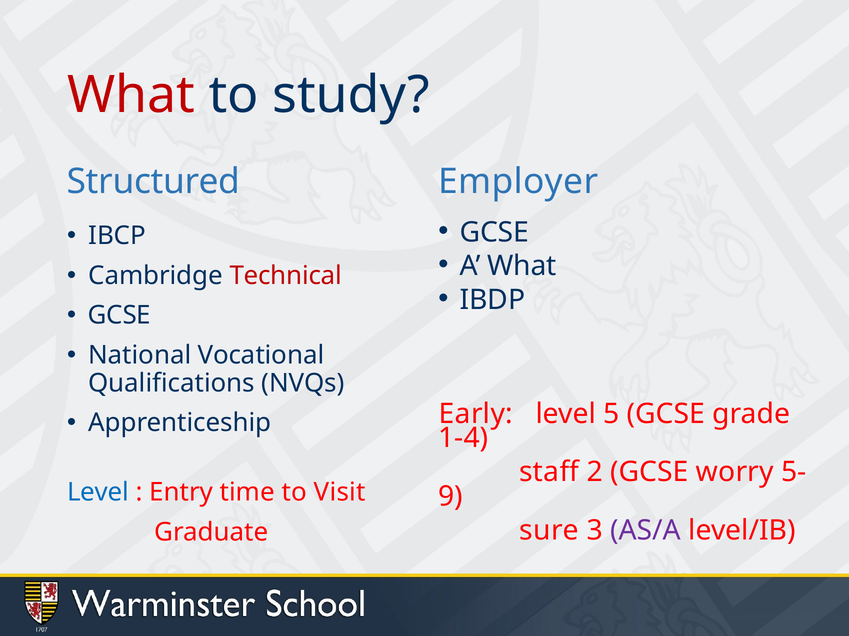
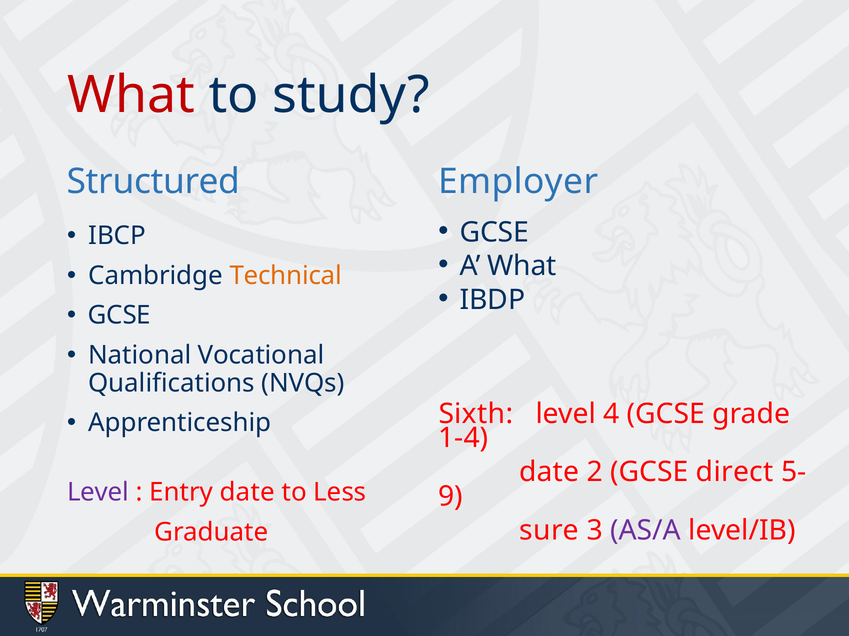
Technical colour: red -> orange
Early: Early -> Sixth
5: 5 -> 4
staff at (549, 473): staff -> date
worry: worry -> direct
Level at (98, 493) colour: blue -> purple
Entry time: time -> date
Visit: Visit -> Less
